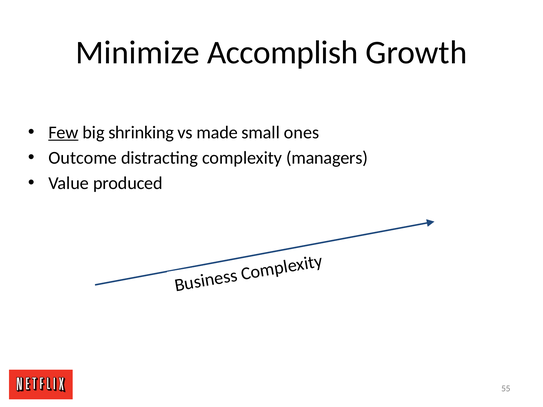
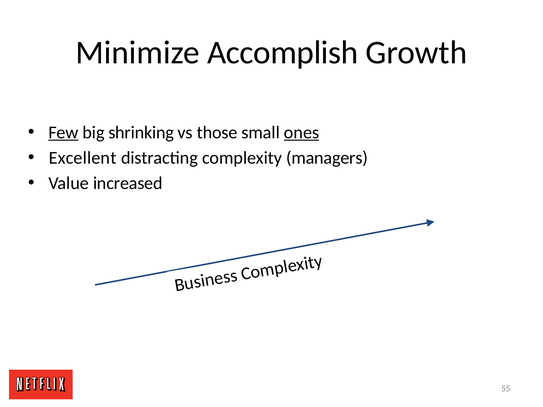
made: made -> those
ones underline: none -> present
Outcome: Outcome -> Excellent
produced: produced -> increased
